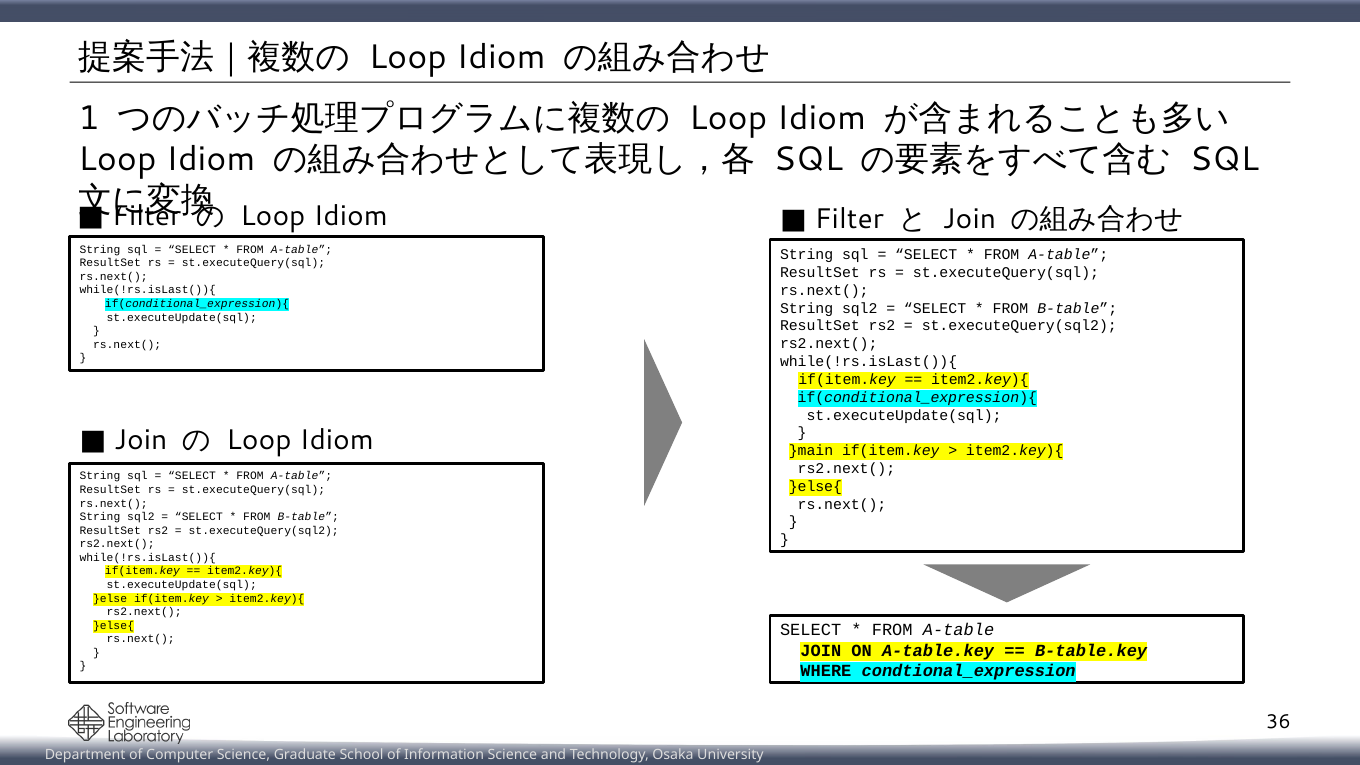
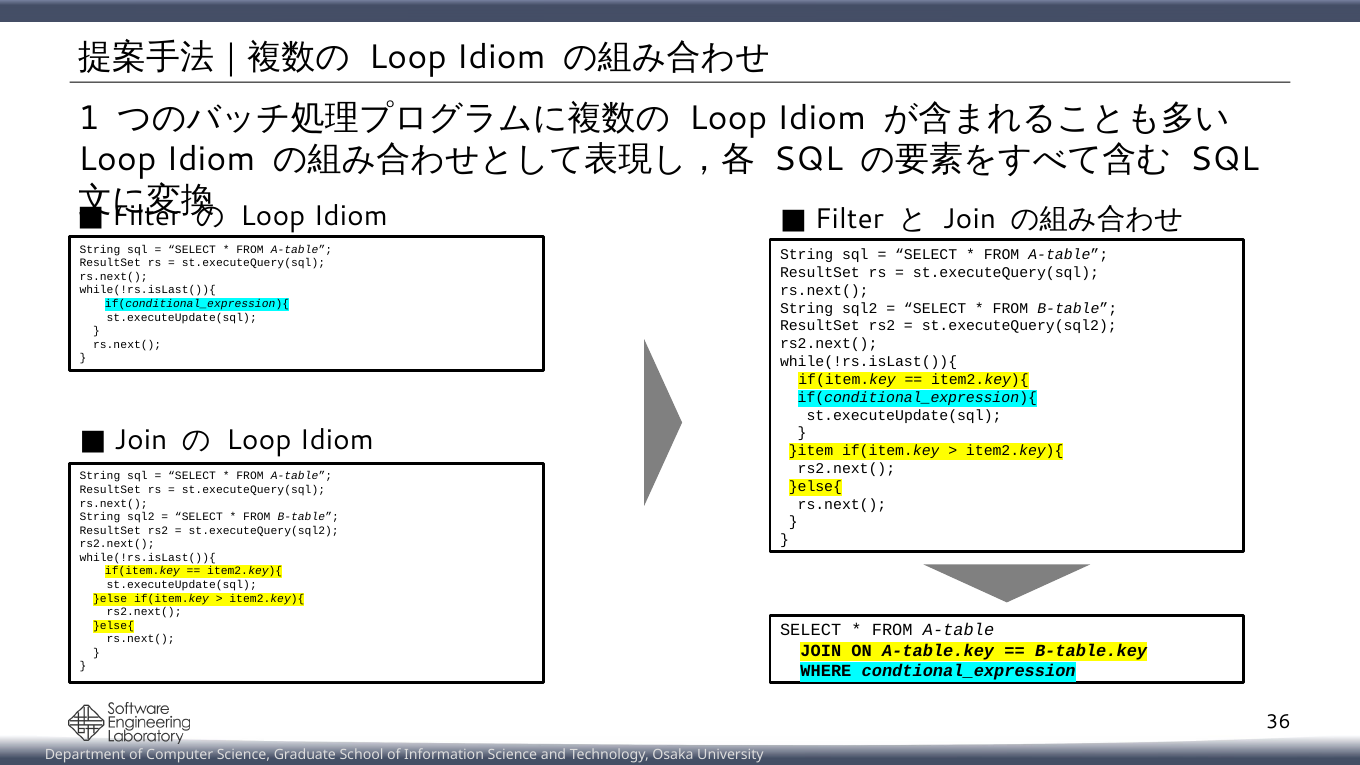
}main: }main -> }item
